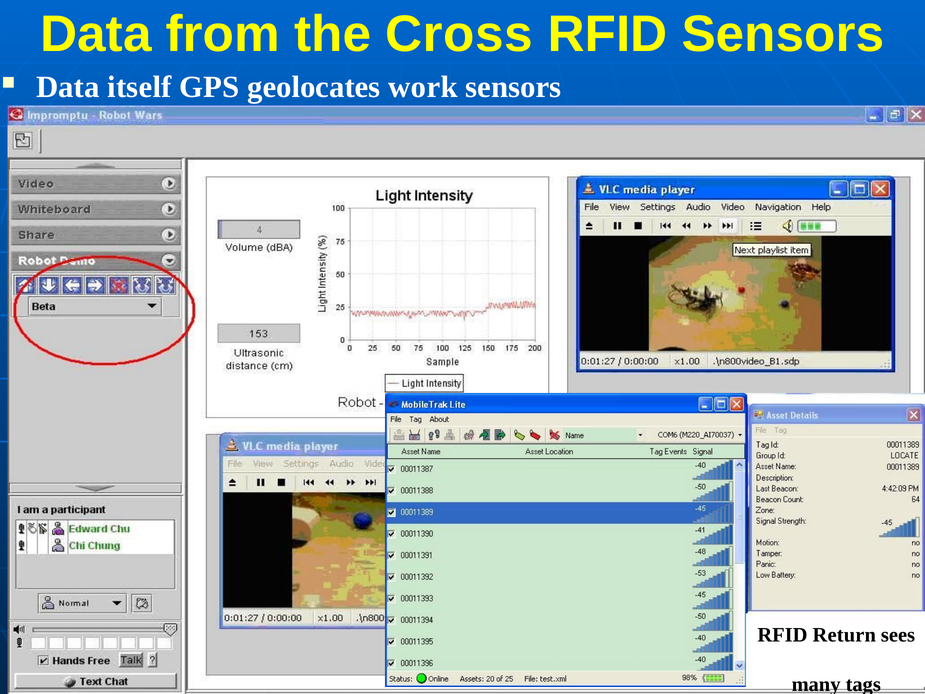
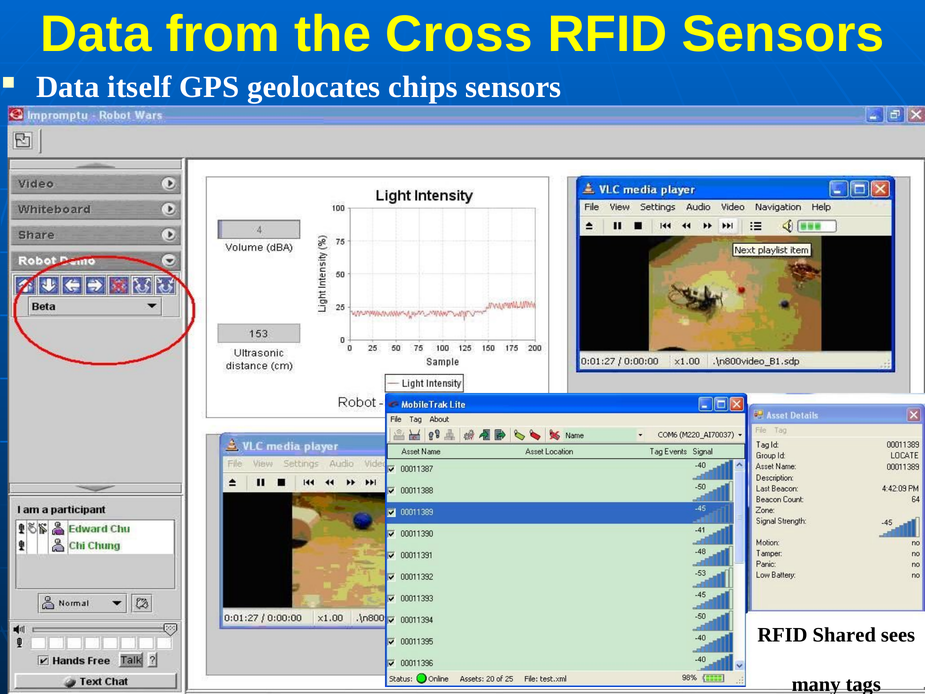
work: work -> chips
Return: Return -> Shared
